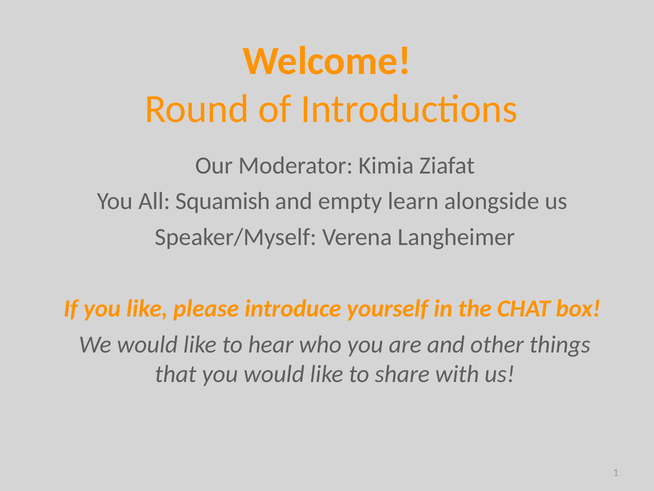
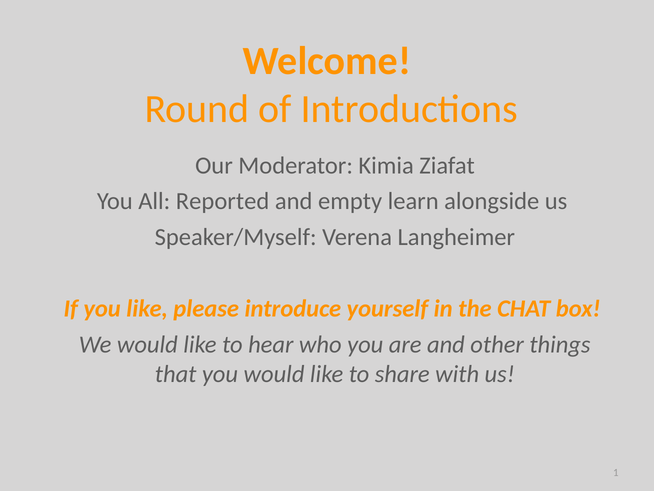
Squamish: Squamish -> Reported
